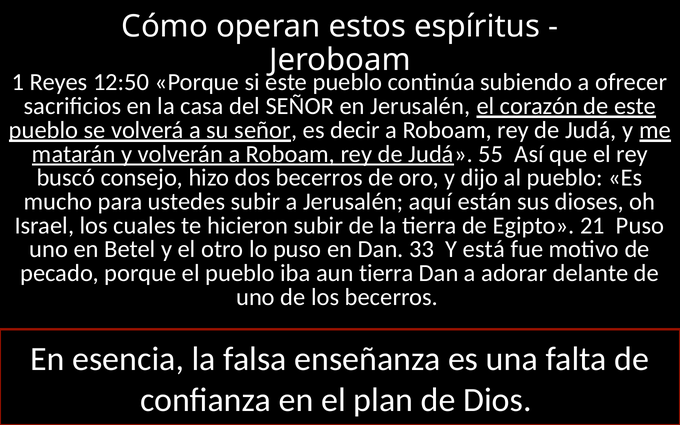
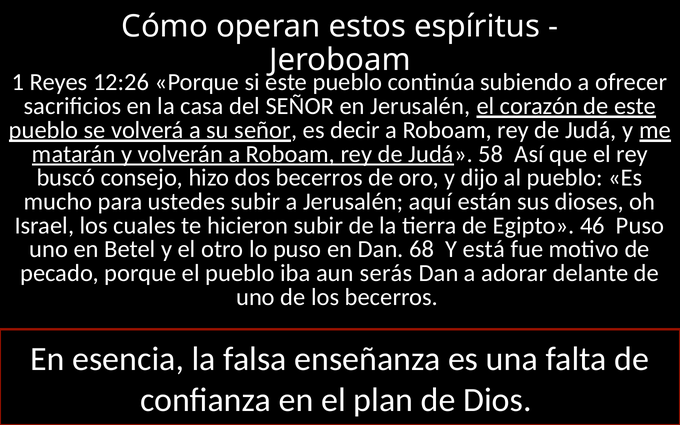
12:50: 12:50 -> 12:26
55: 55 -> 58
21: 21 -> 46
33: 33 -> 68
aun tierra: tierra -> serás
